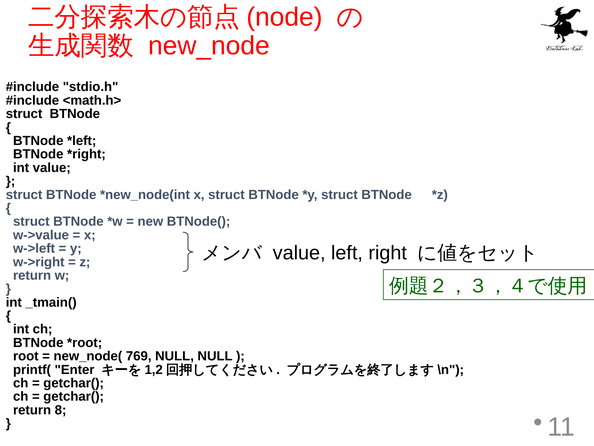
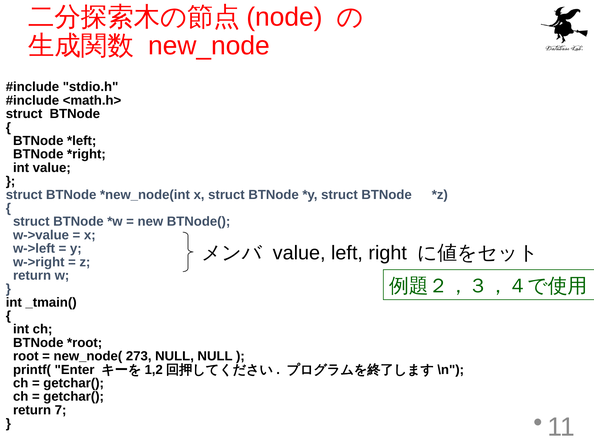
769: 769 -> 273
8: 8 -> 7
